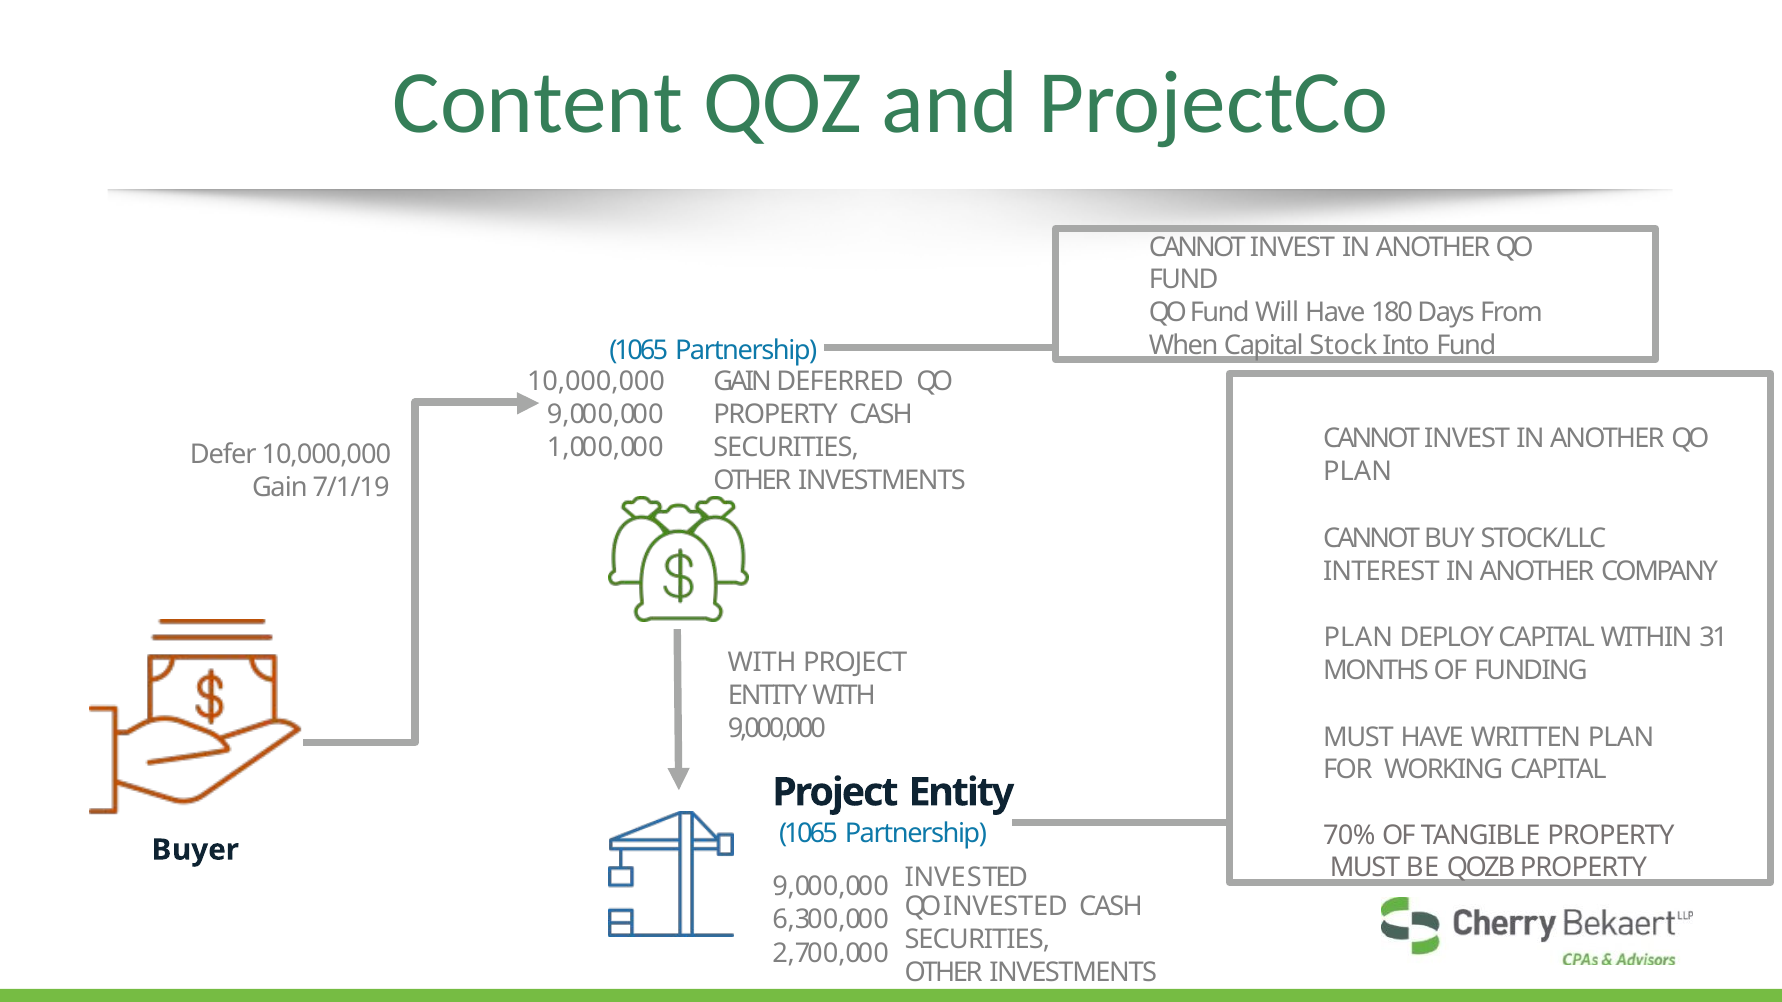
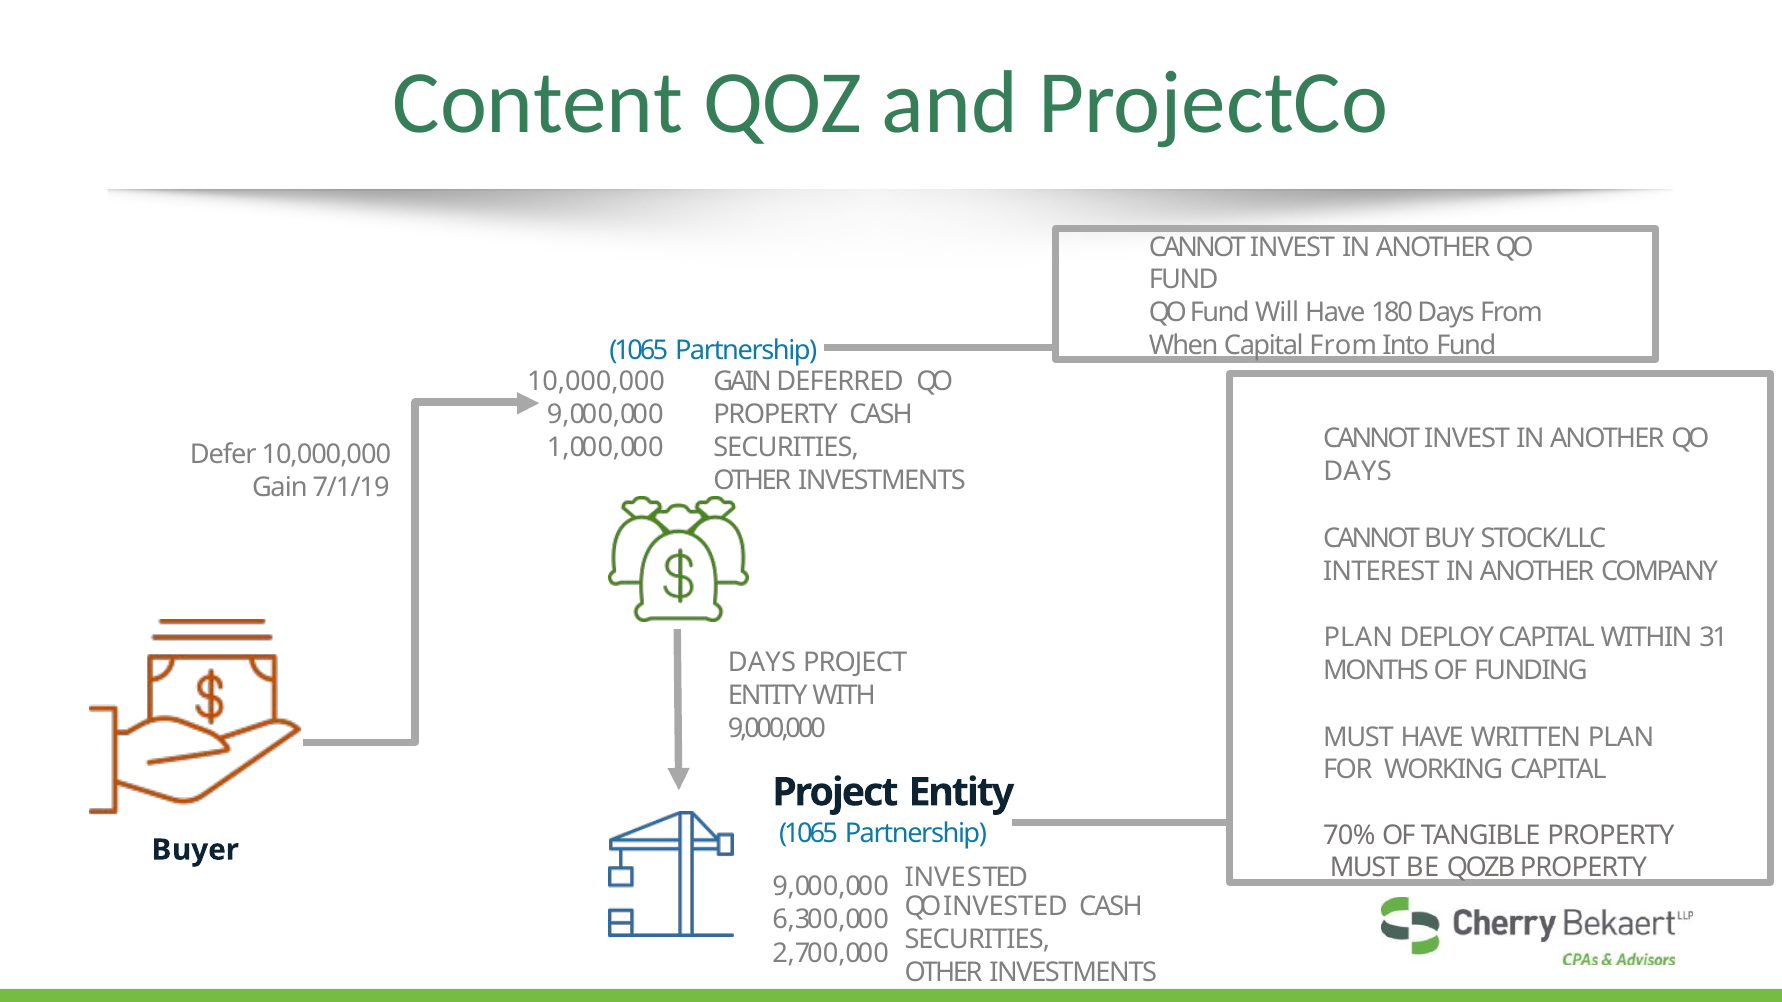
Capital Stock: Stock -> From
PLAN at (1358, 472): PLAN -> DAYS
WITH at (762, 663): WITH -> DAYS
